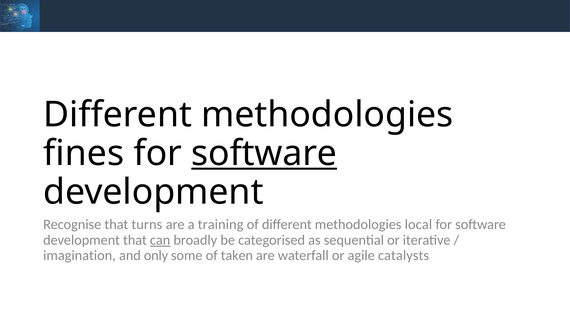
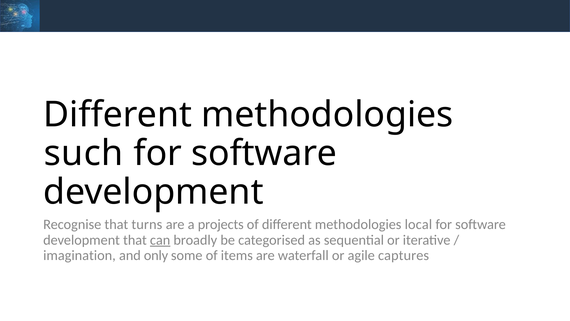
fines: fines -> such
software at (264, 153) underline: present -> none
training: training -> projects
taken: taken -> items
catalysts: catalysts -> captures
